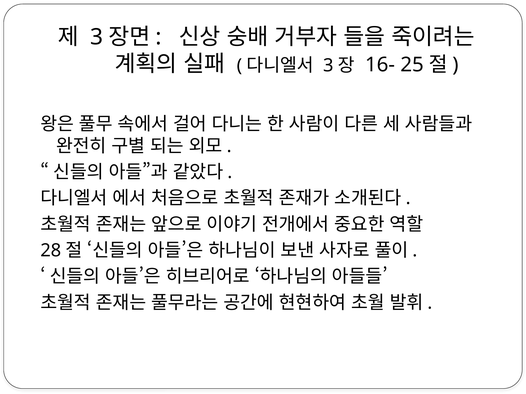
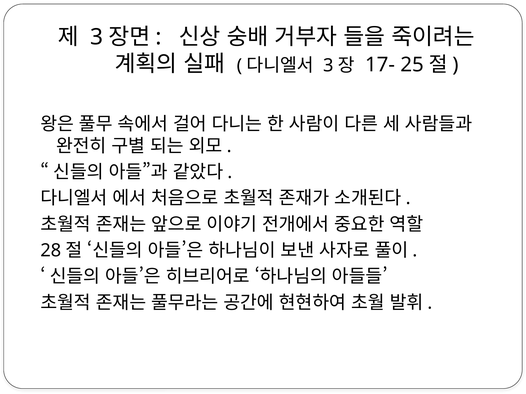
16-: 16- -> 17-
